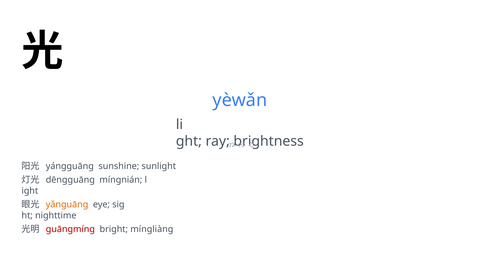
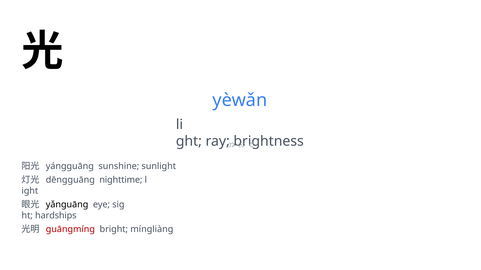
míngnián: míngnián -> nighttime
yǎnguāng colour: orange -> black
nighttime: nighttime -> hardships
